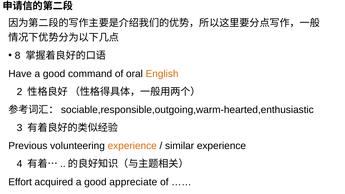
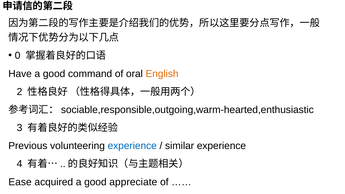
8: 8 -> 0
experience at (132, 146) colour: orange -> blue
Effort: Effort -> Ease
